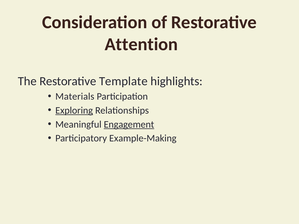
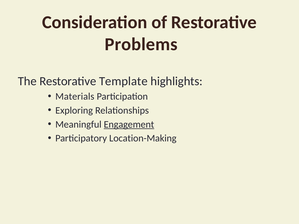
Attention: Attention -> Problems
Exploring underline: present -> none
Example-Making: Example-Making -> Location-Making
